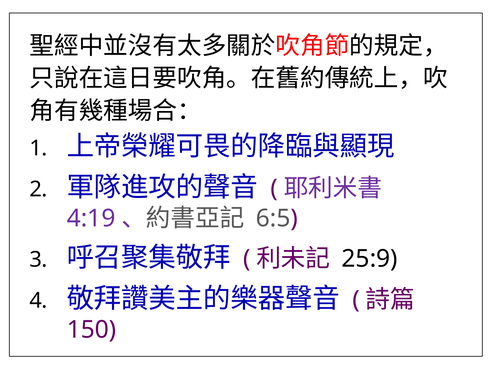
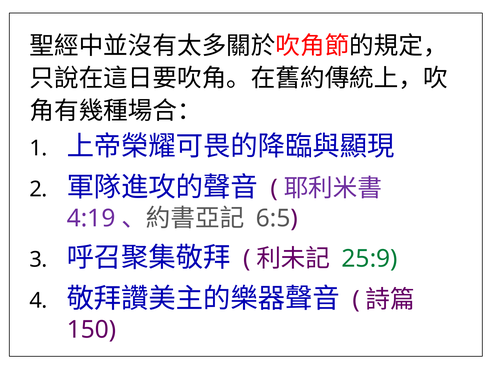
25:9 colour: black -> green
